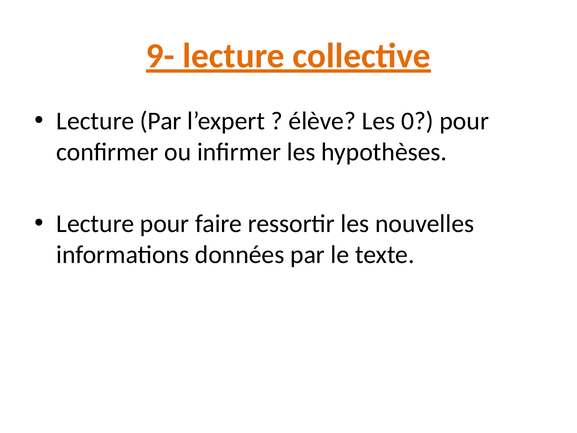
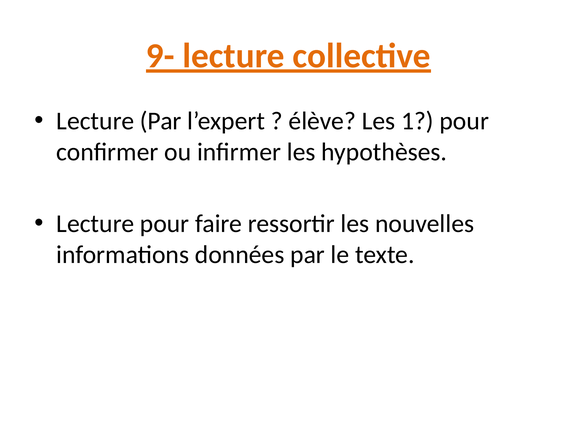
0: 0 -> 1
